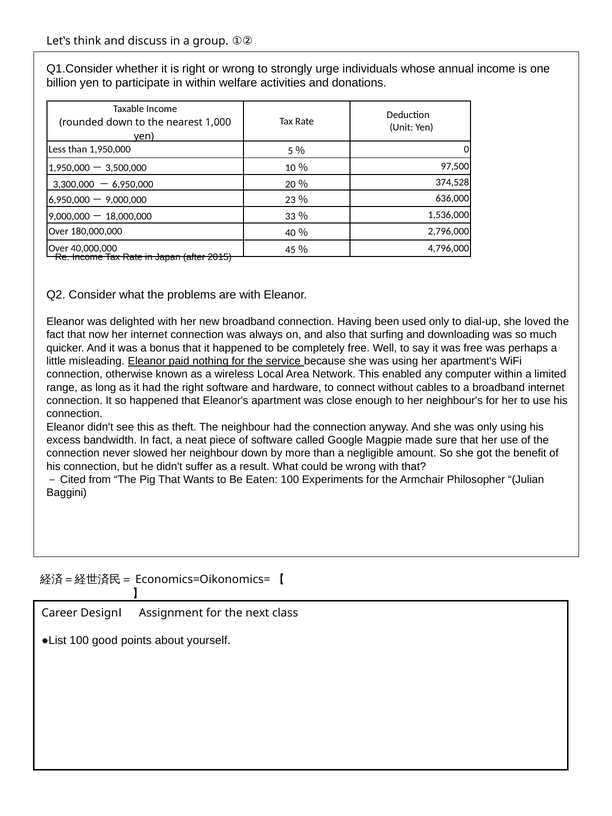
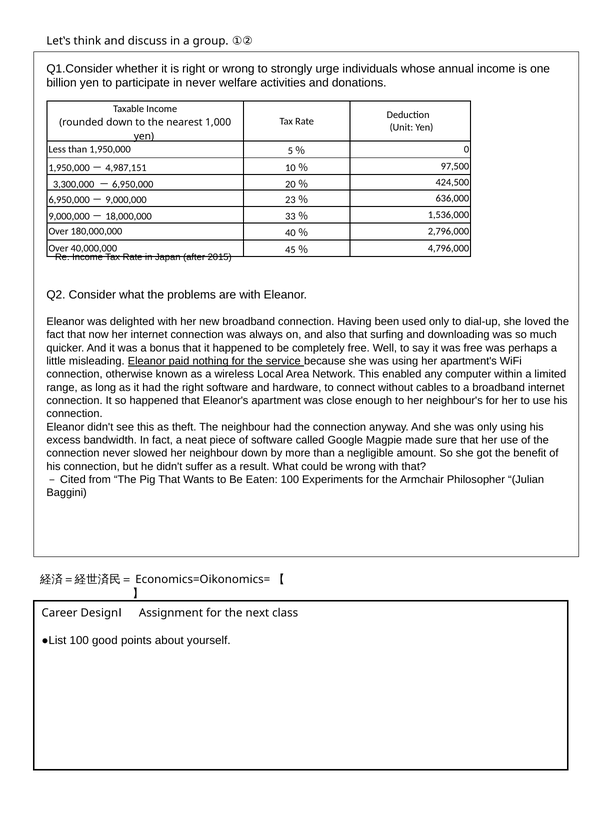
in within: within -> never
3,500,000: 3,500,000 -> 4,987,151
374,528: 374,528 -> 424,500
